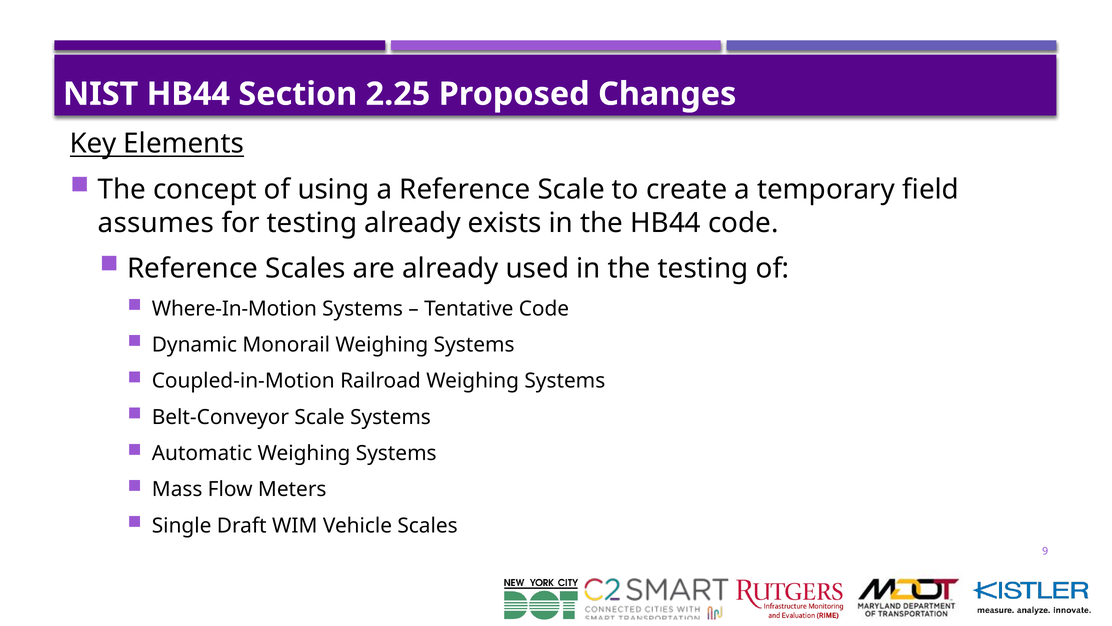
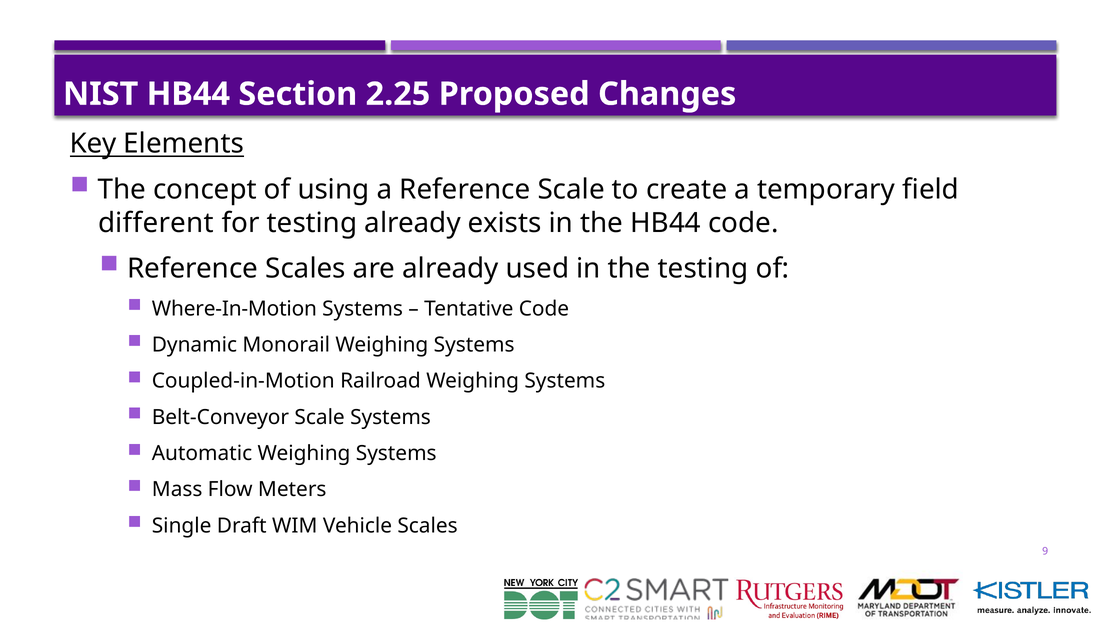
assumes: assumes -> different
